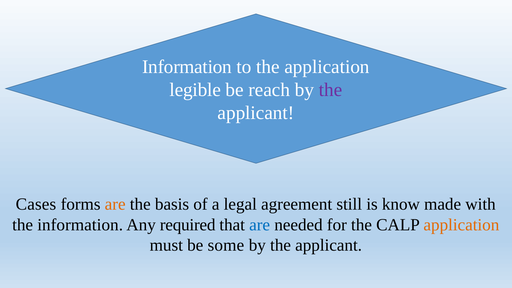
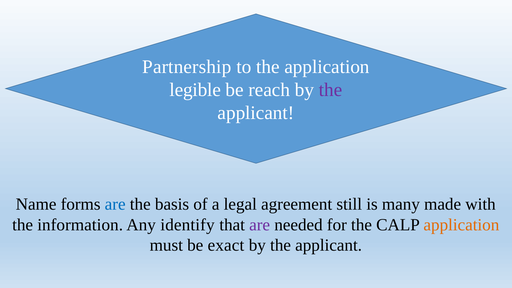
Information at (187, 67): Information -> Partnership
Cases: Cases -> Name
are at (115, 204) colour: orange -> blue
know: know -> many
required: required -> identify
are at (260, 225) colour: blue -> purple
some: some -> exact
